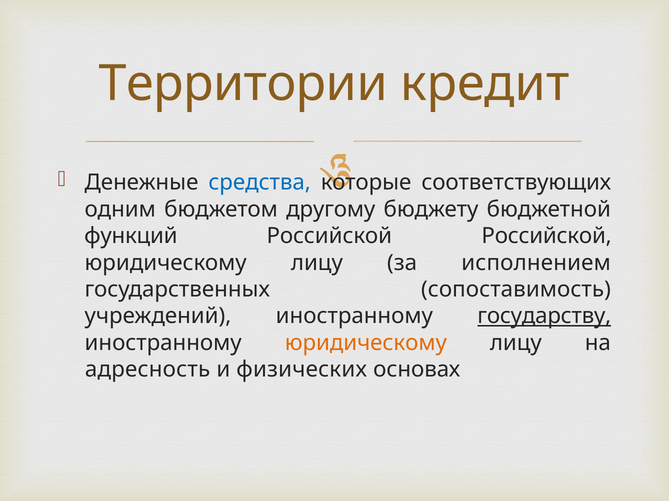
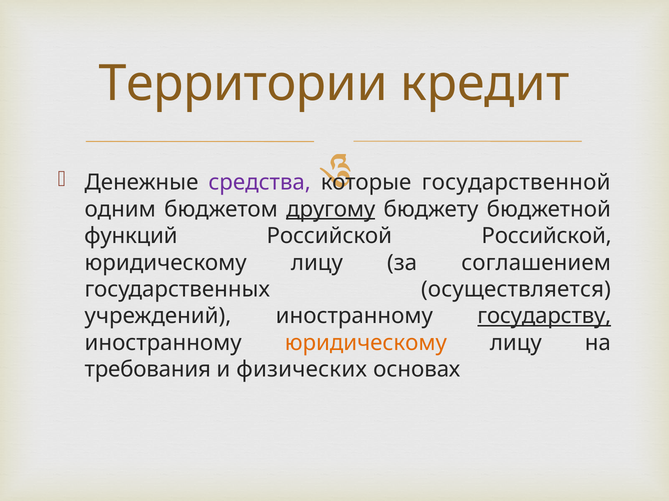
средства colour: blue -> purple
соответствующих: соответствующих -> государственной
другому underline: none -> present
исполнением: исполнением -> соглашением
сопоставимость: сопоставимость -> осуществляется
адресность: адресность -> требования
